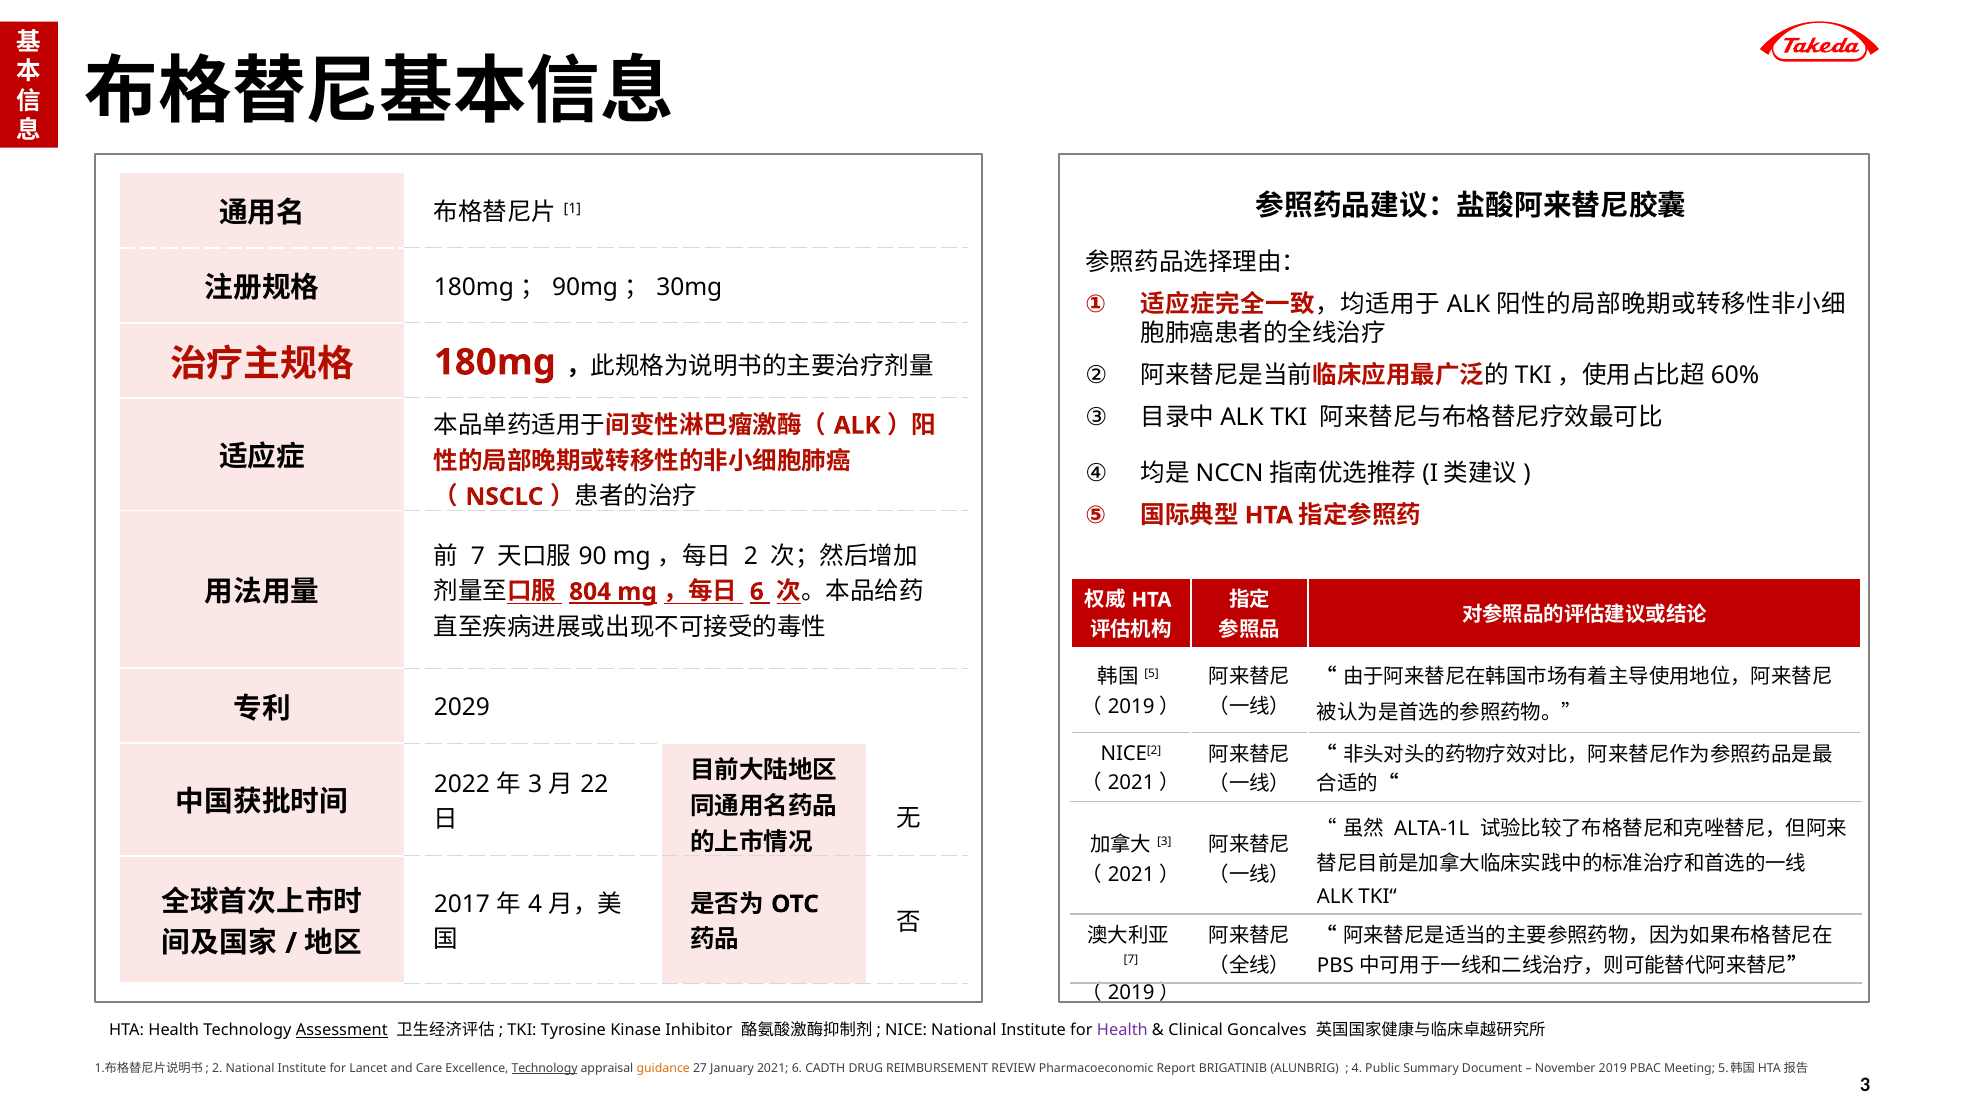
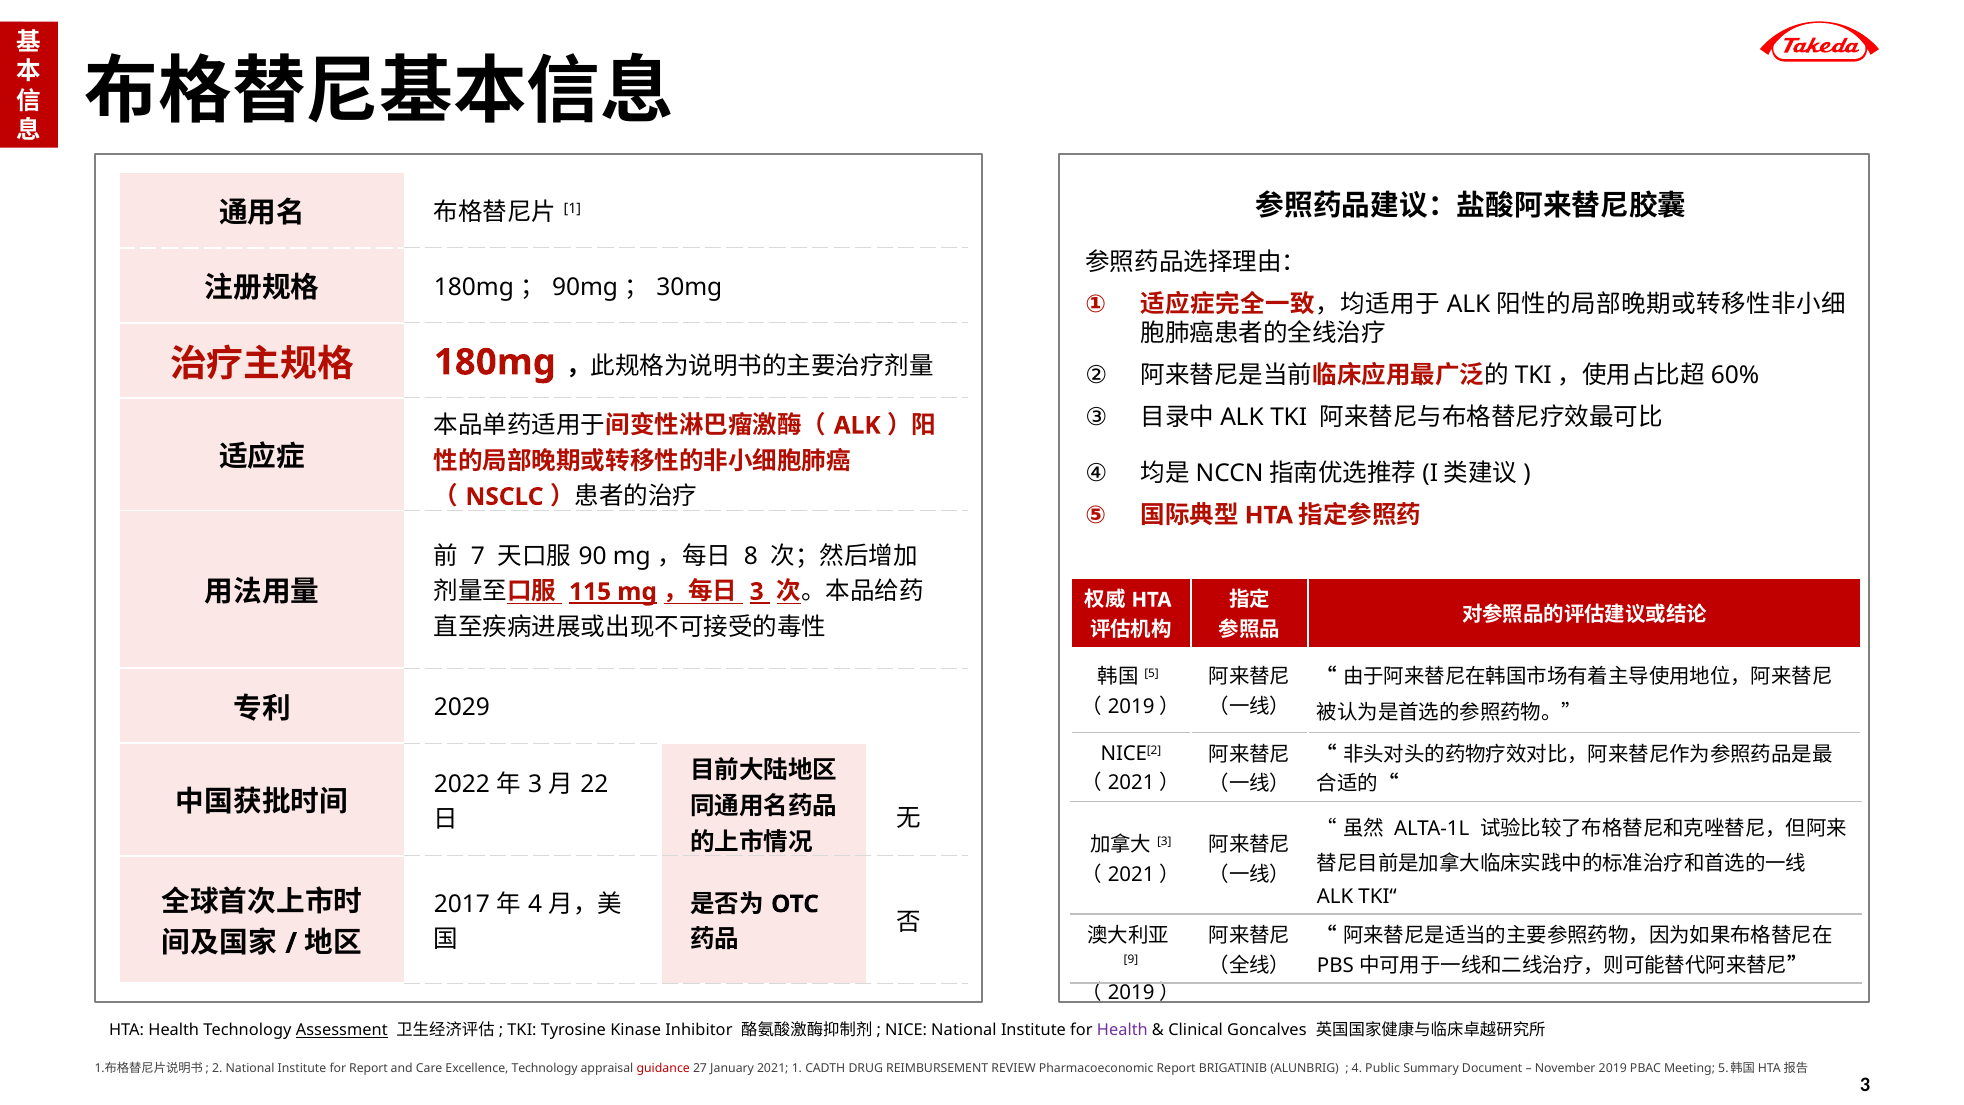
2 at (751, 556): 2 -> 8
804: 804 -> 115
6 at (757, 592): 6 -> 3
7 at (1131, 960): 7 -> 9
for Lancet: Lancet -> Report
Technology at (545, 1068) underline: present -> none
guidance colour: orange -> red
2021 6: 6 -> 1
